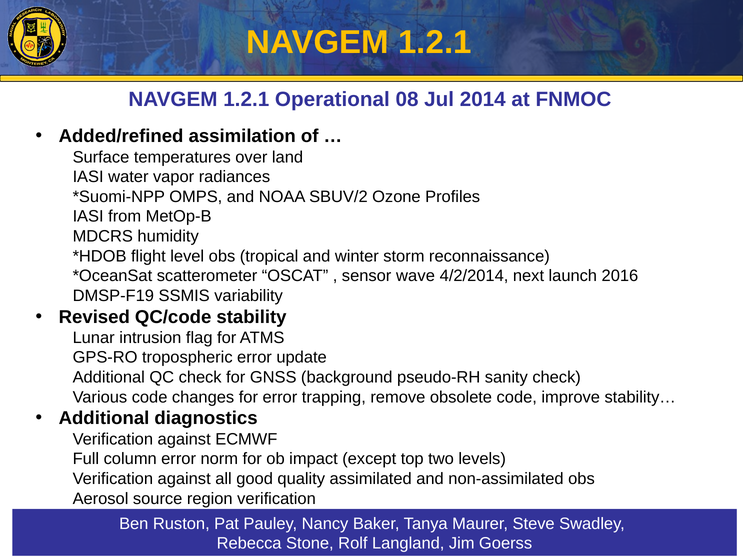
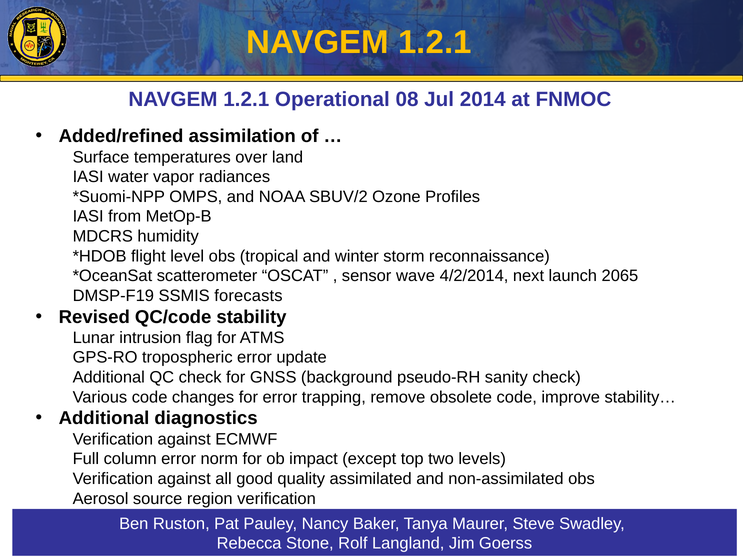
2016: 2016 -> 2065
variability: variability -> forecasts
